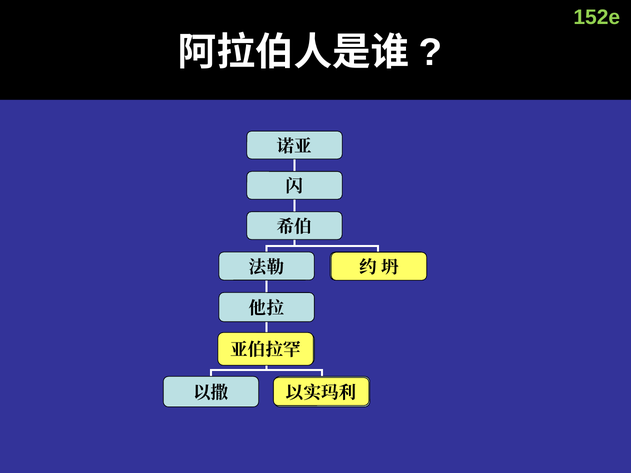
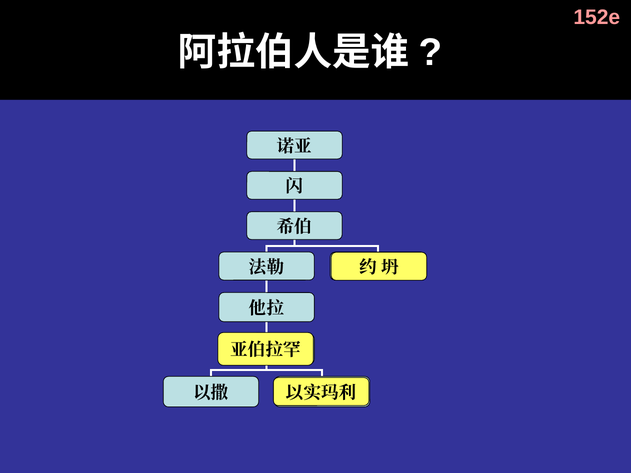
152e colour: light green -> pink
